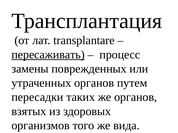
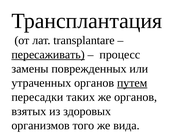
путем underline: none -> present
